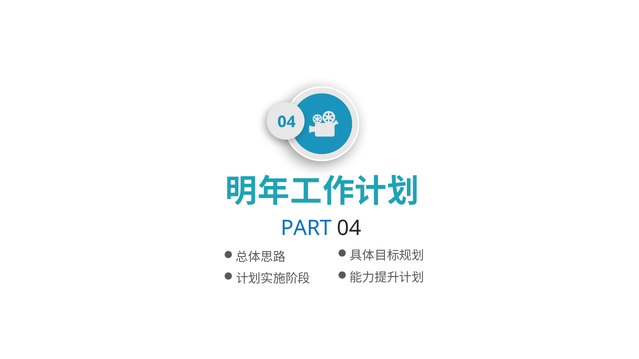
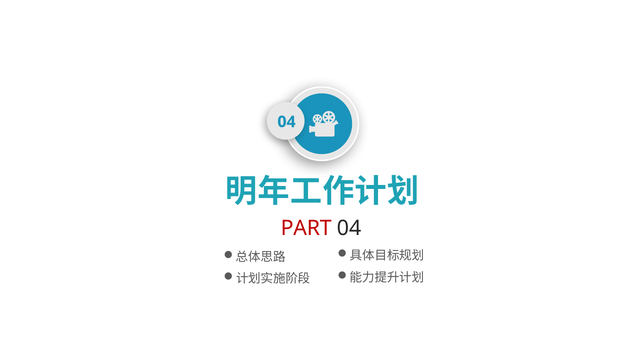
PART colour: blue -> red
